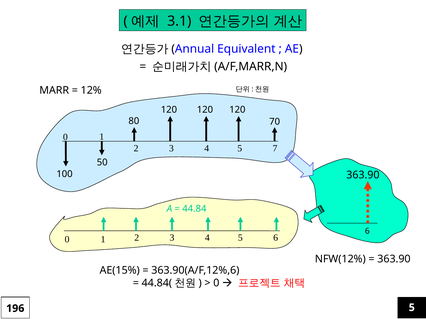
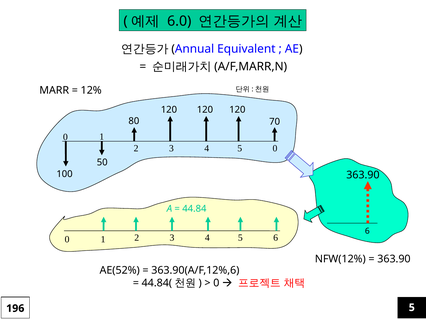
3.1: 3.1 -> 6.0
5 7: 7 -> 0
AE(15%: AE(15% -> AE(52%
